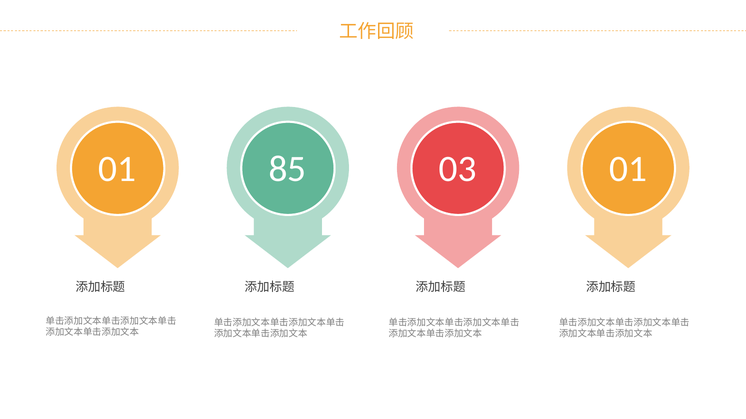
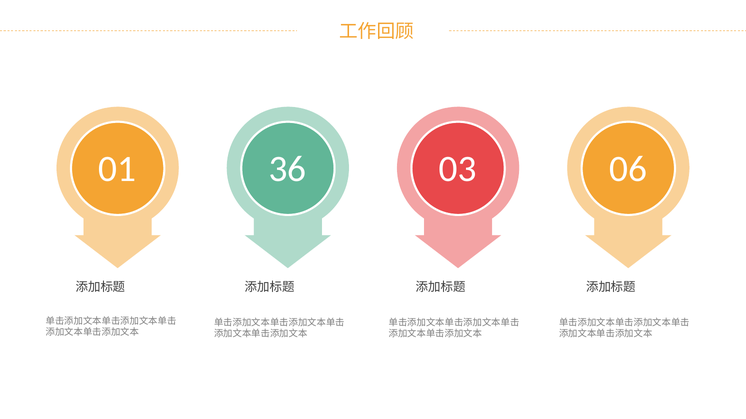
85: 85 -> 36
03 01: 01 -> 06
